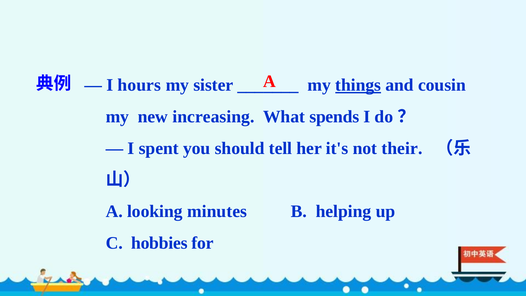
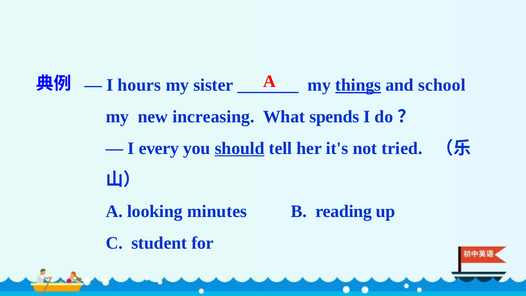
cousin: cousin -> school
spent: spent -> every
should underline: none -> present
their: their -> tried
helping: helping -> reading
hobbies: hobbies -> student
